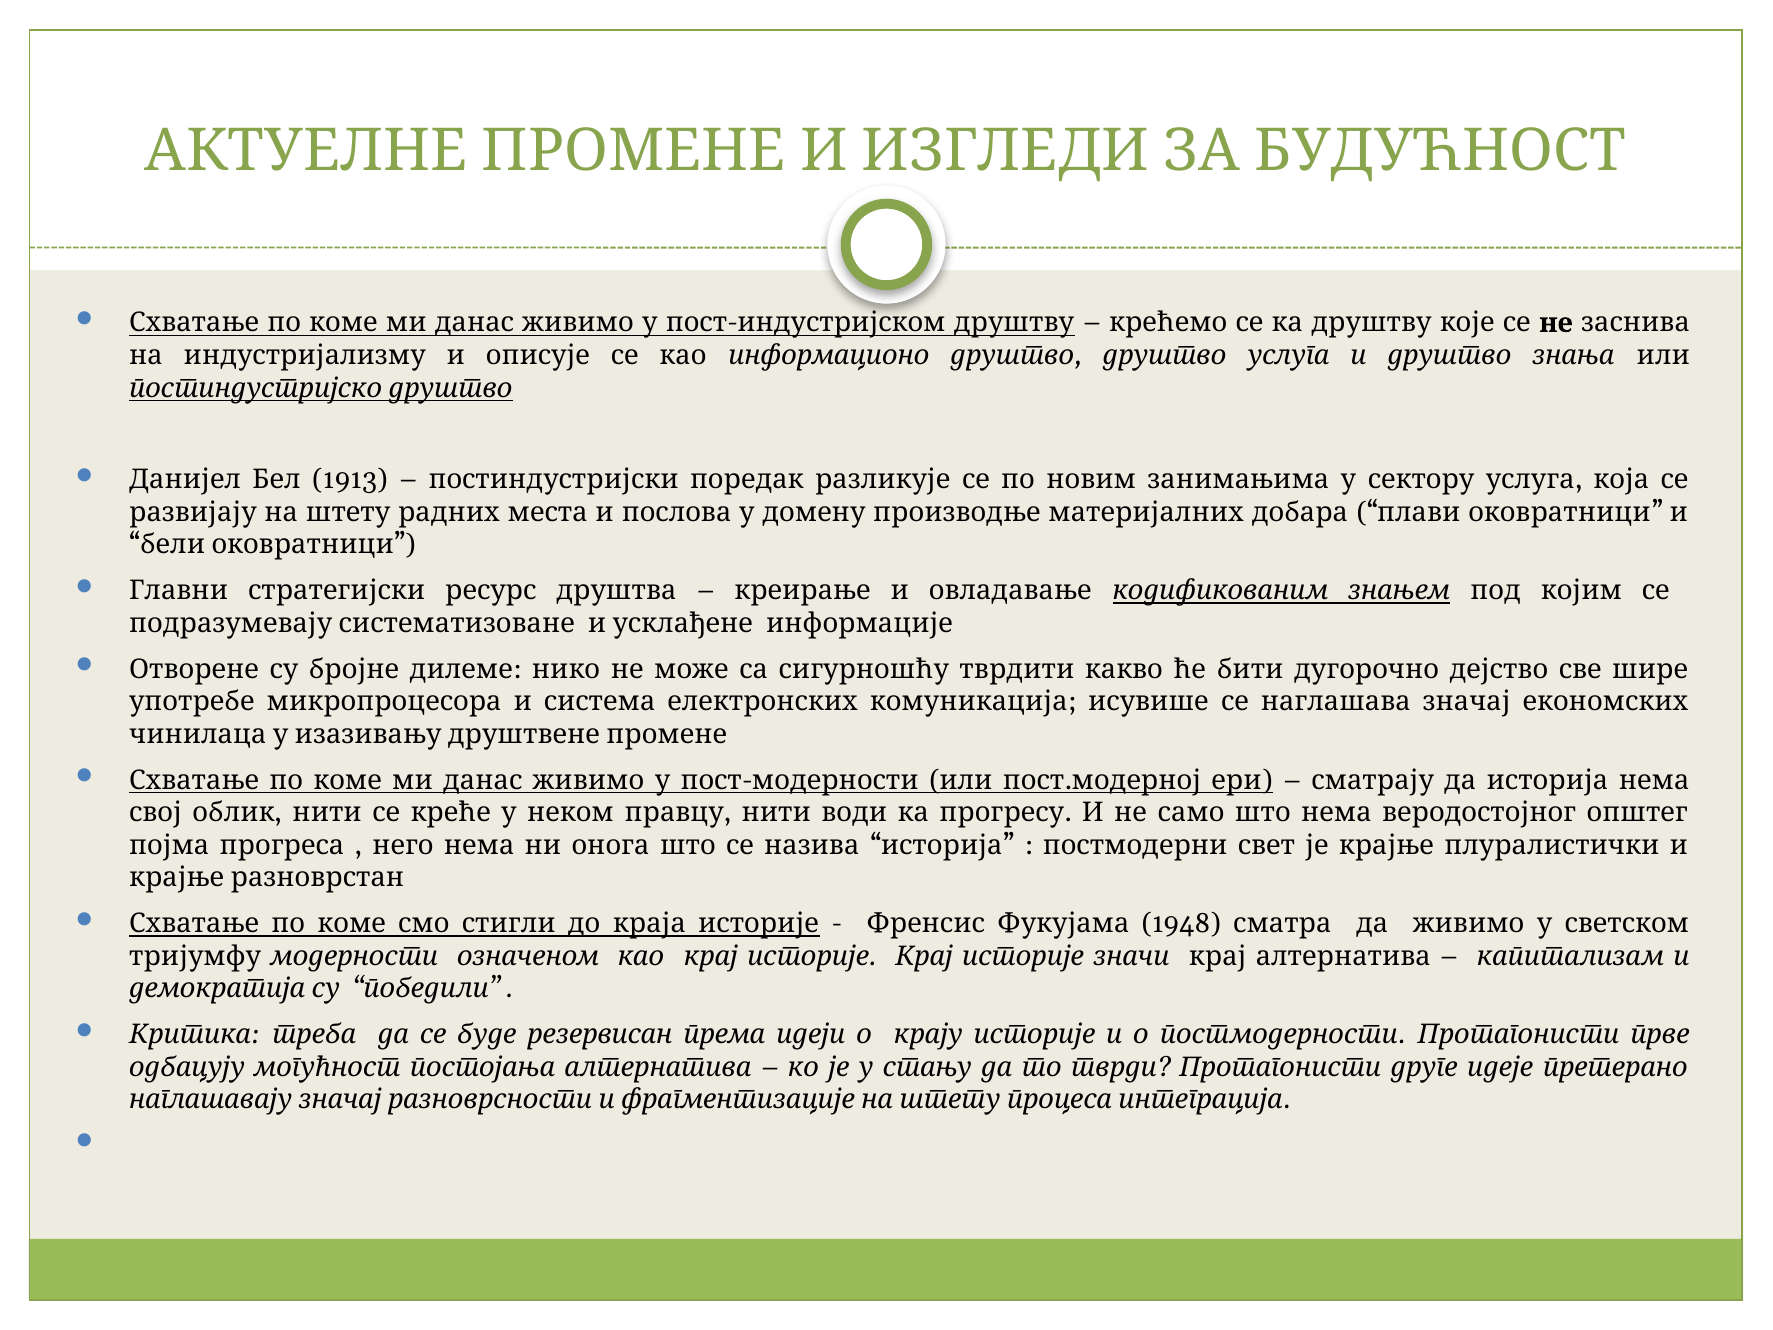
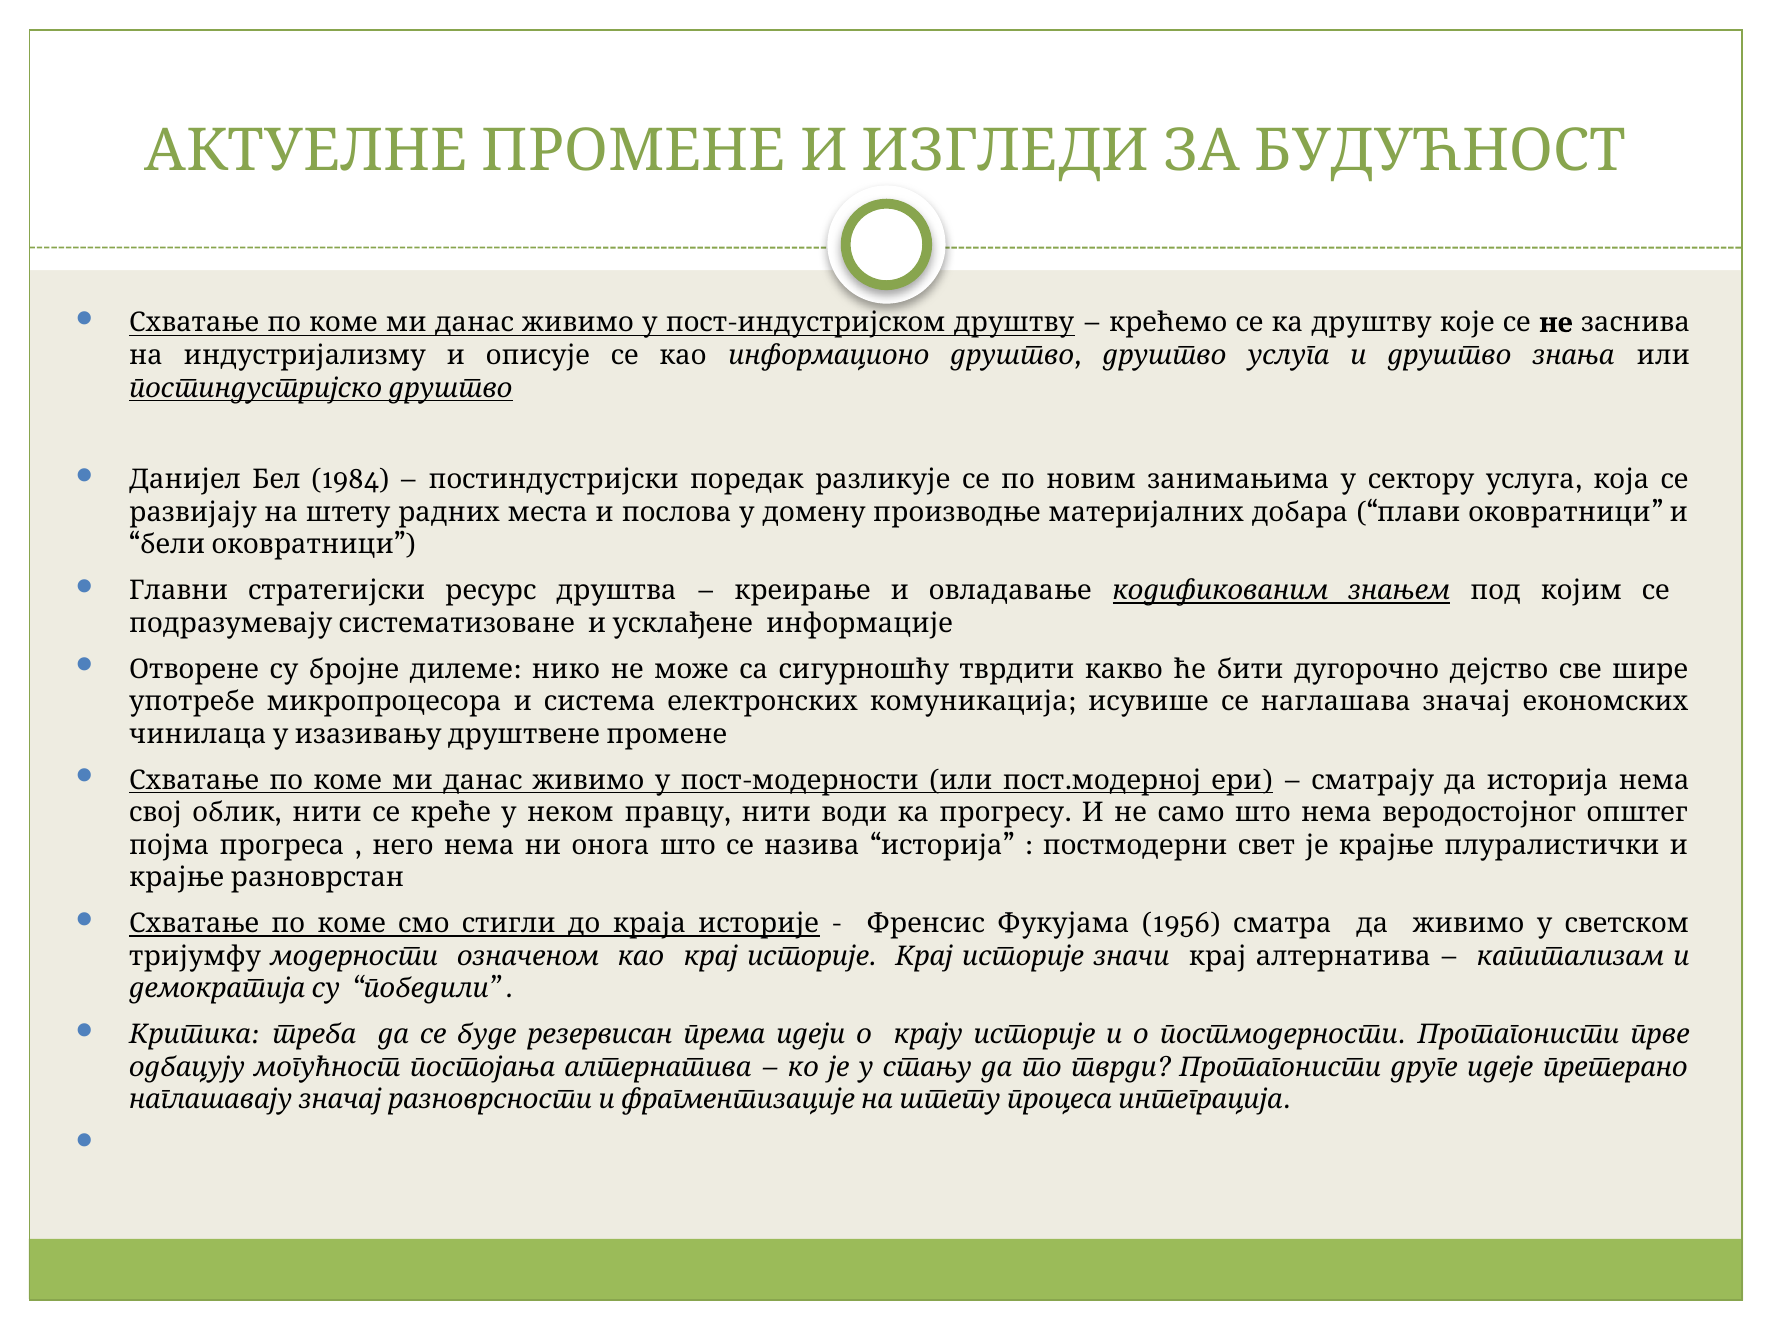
1913: 1913 -> 1984
1948: 1948 -> 1956
